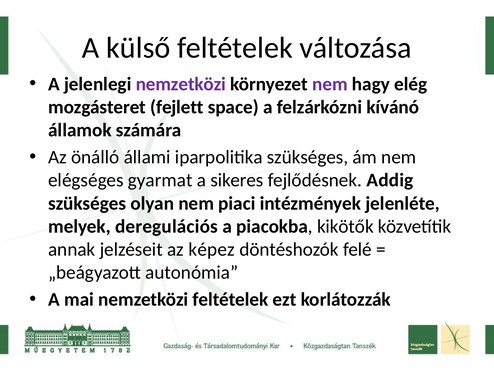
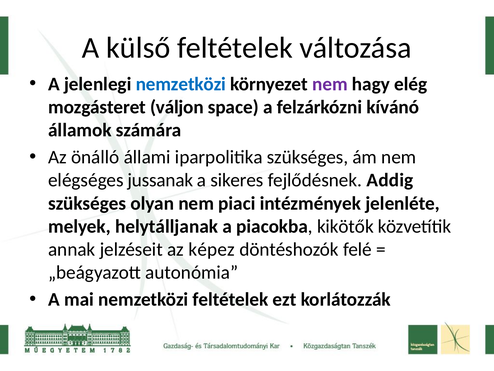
nemzetközi at (181, 84) colour: purple -> blue
fejlett: fejlett -> váljon
gyarmat: gyarmat -> jussanak
deregulációs: deregulációs -> helytálljanak
